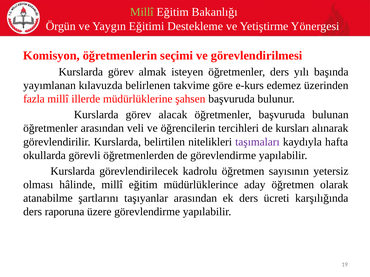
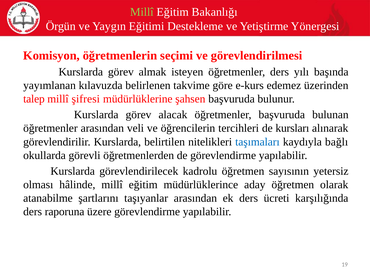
fazla: fazla -> talep
illerde: illerde -> şifresi
taşımaları colour: purple -> blue
hafta: hafta -> bağlı
